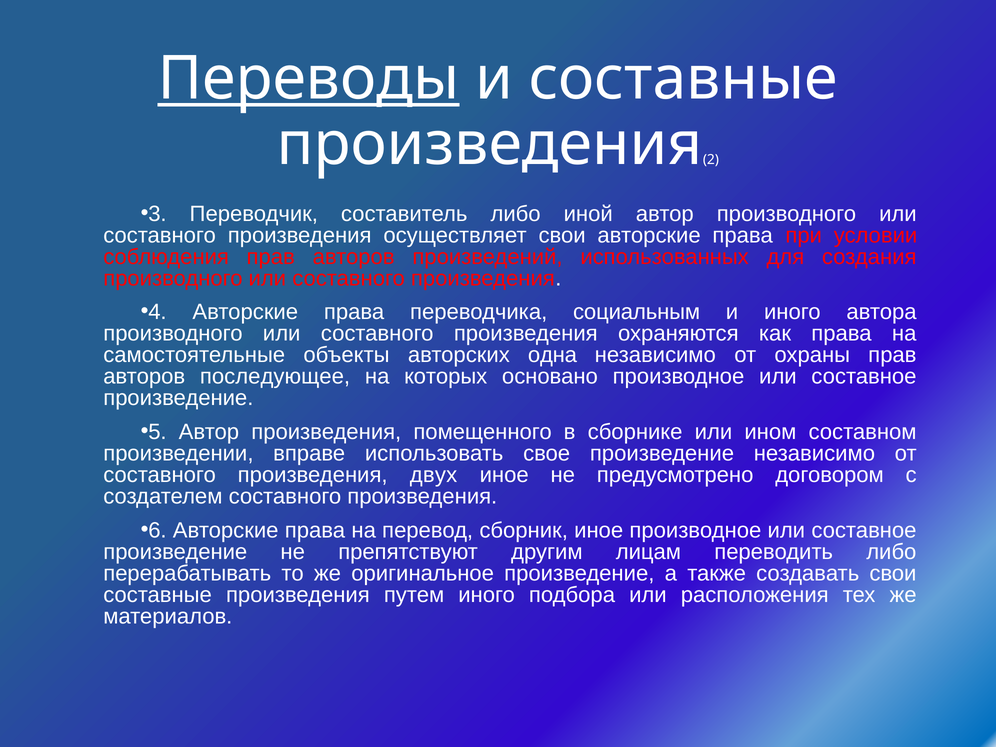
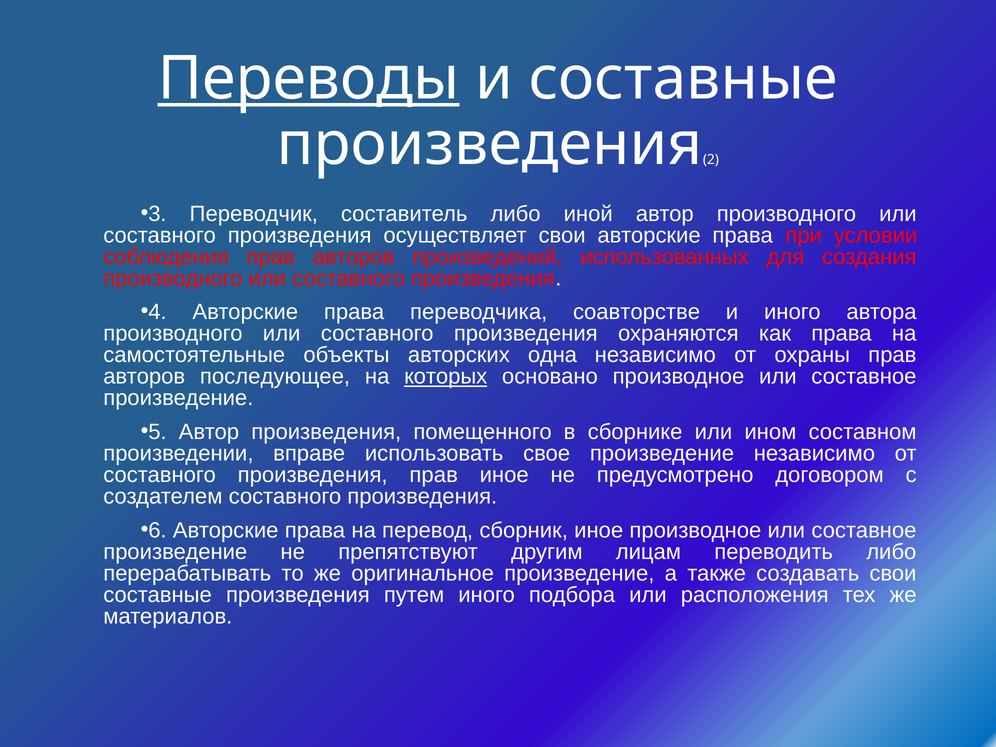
социальным: социальным -> соавторстве
которых underline: none -> present
произведения двух: двух -> прав
